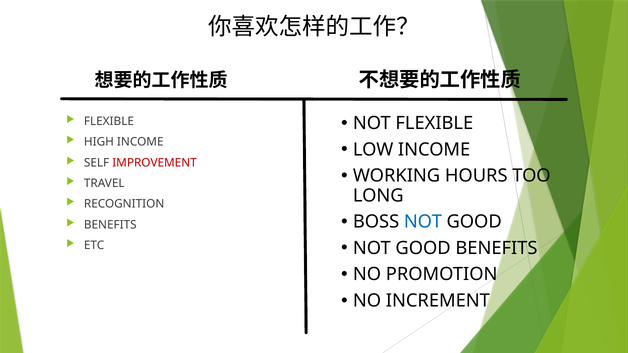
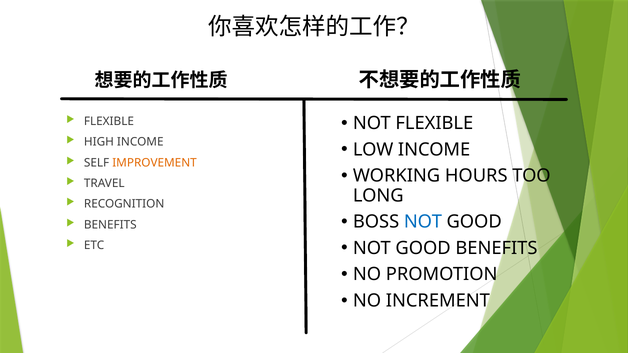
IMPROVEMENT colour: red -> orange
